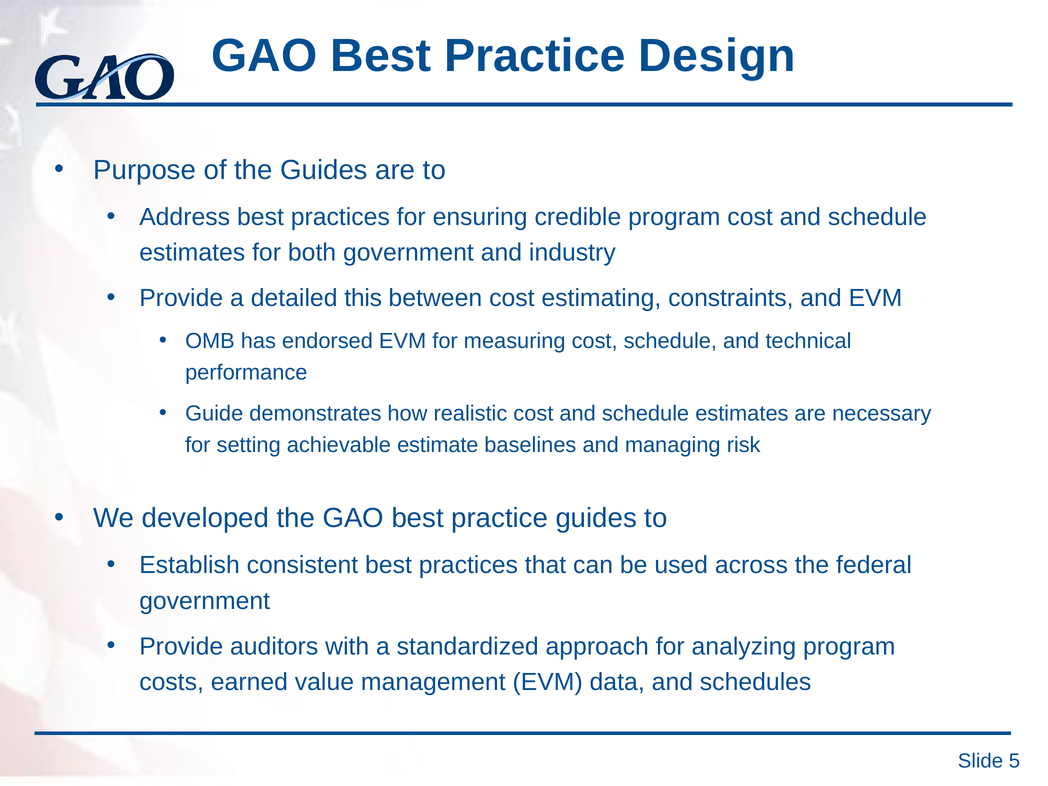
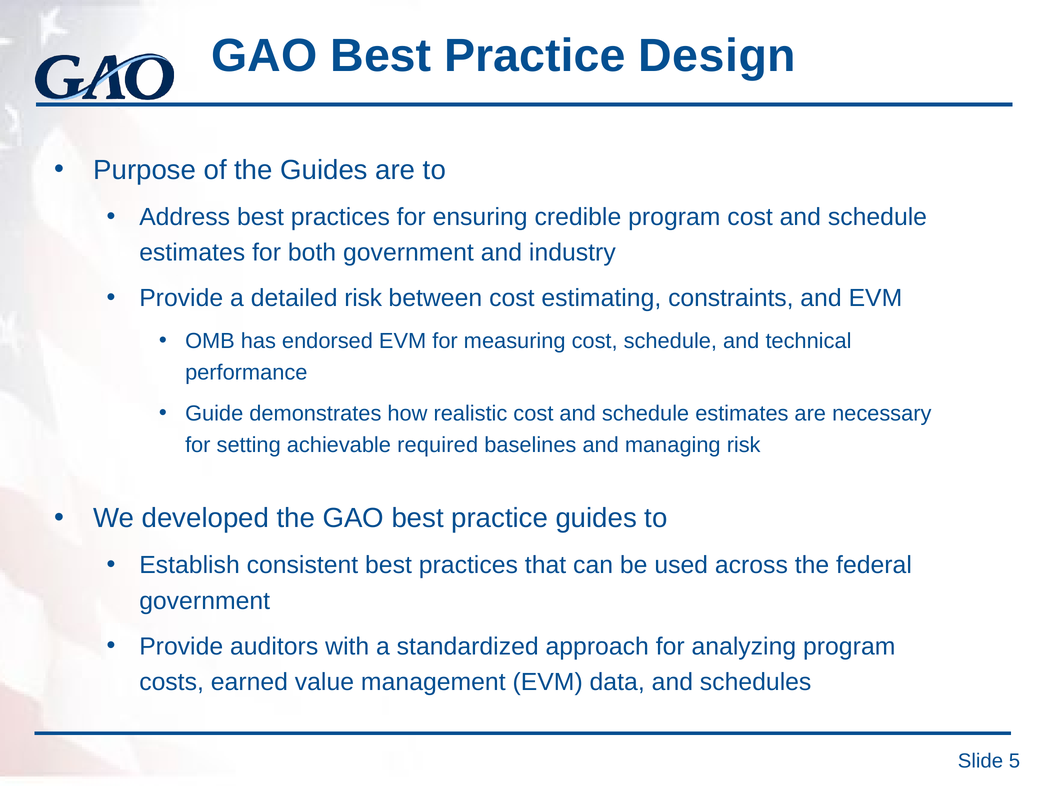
detailed this: this -> risk
estimate: estimate -> required
